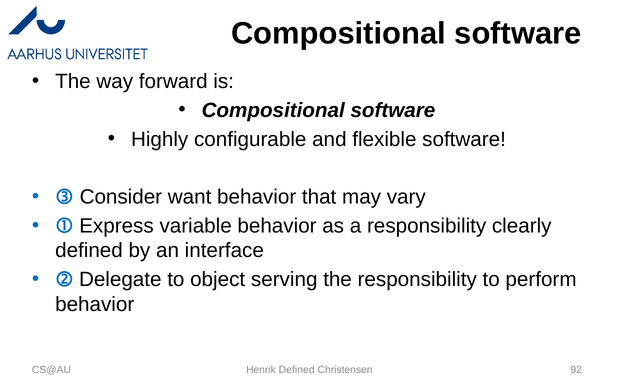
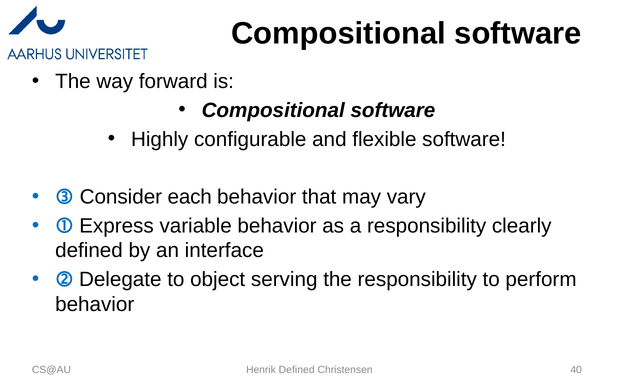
want: want -> each
92: 92 -> 40
